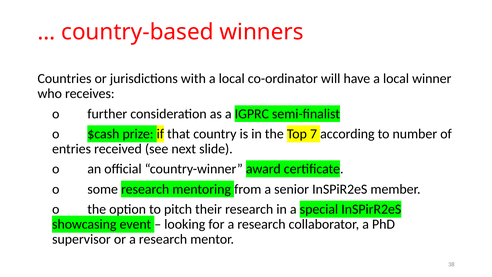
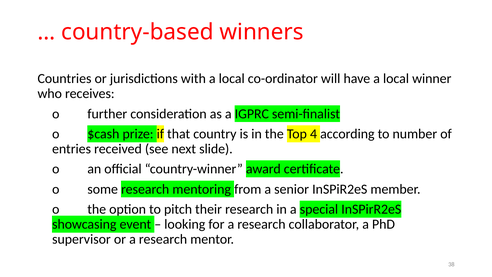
7: 7 -> 4
